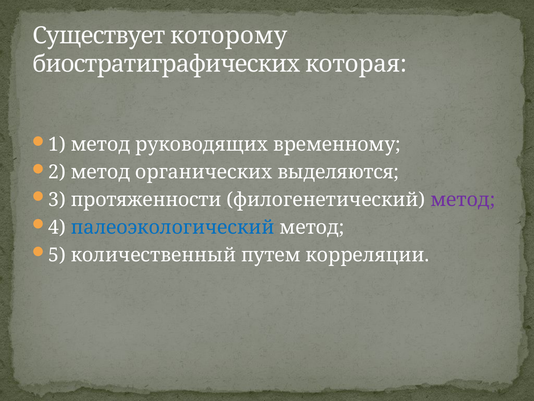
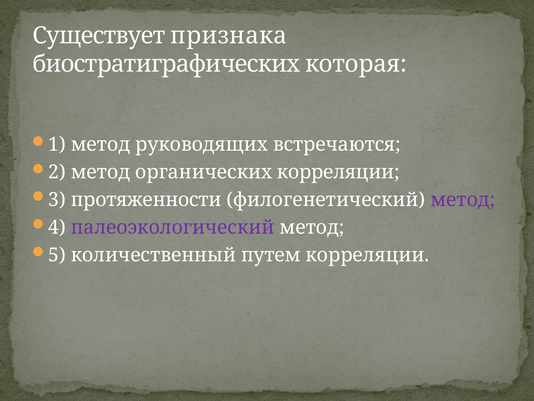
которому: которому -> признака
временному: временному -> встречаются
органических выделяются: выделяются -> корреляции
палеоэкологический colour: blue -> purple
